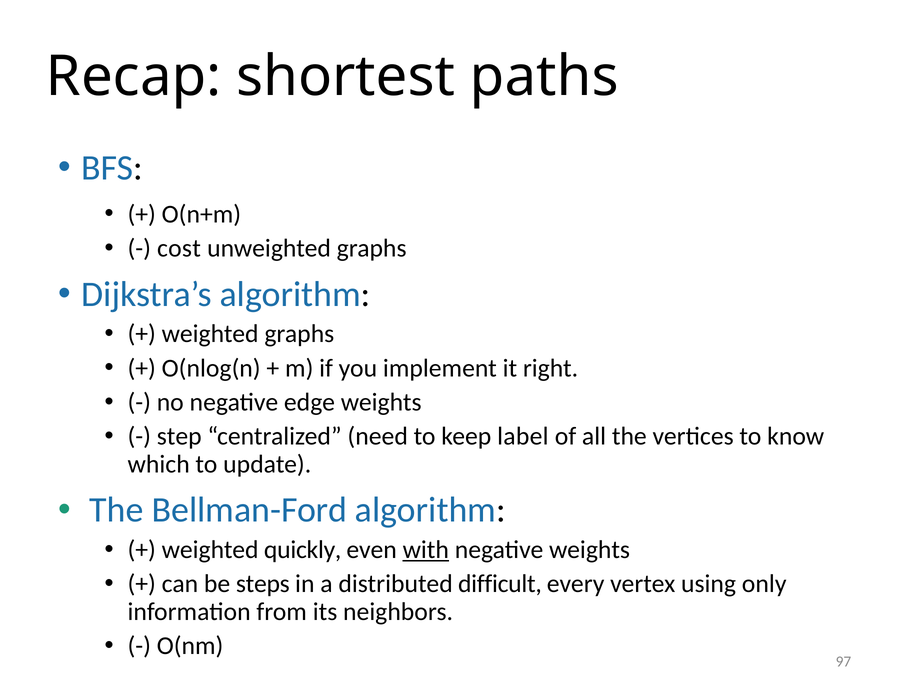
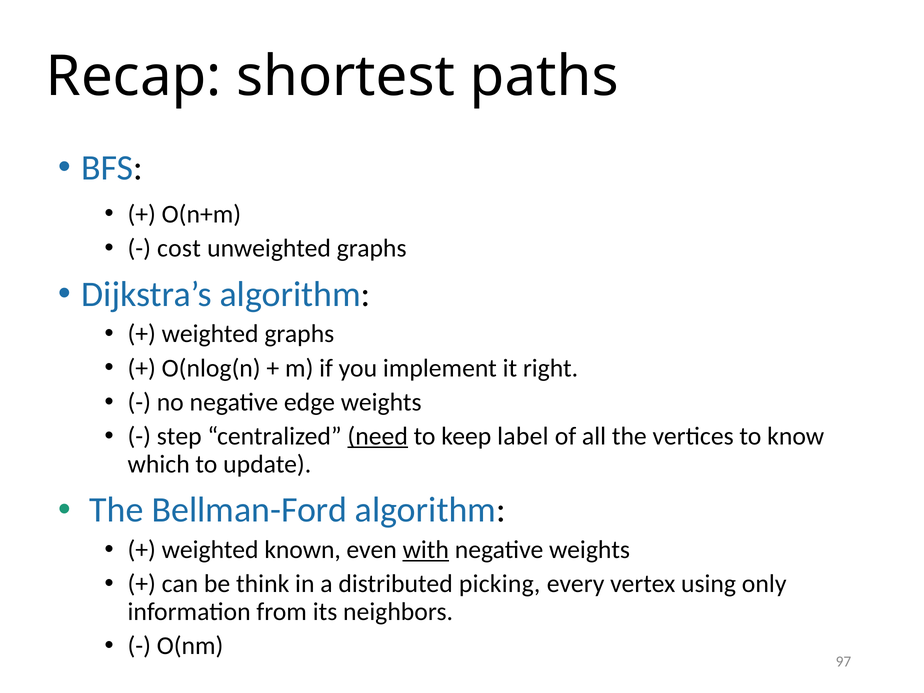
need underline: none -> present
quickly: quickly -> known
steps: steps -> think
difficult: difficult -> picking
